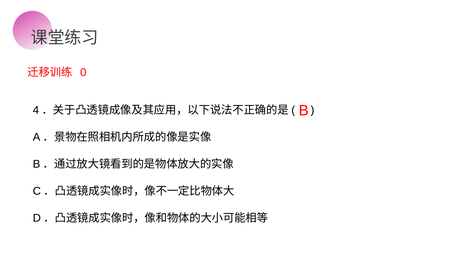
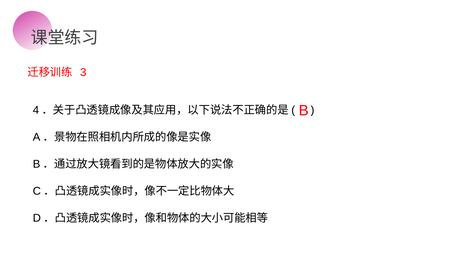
0: 0 -> 3
